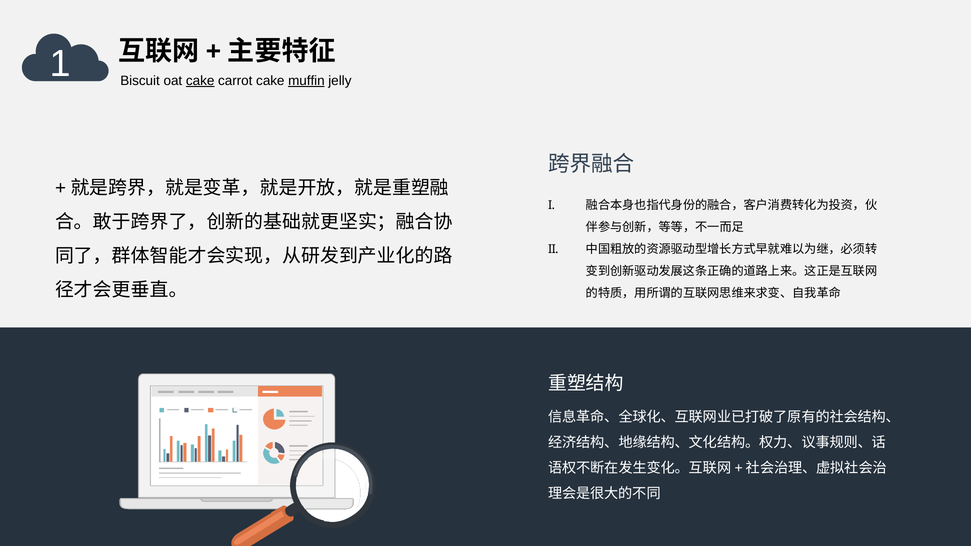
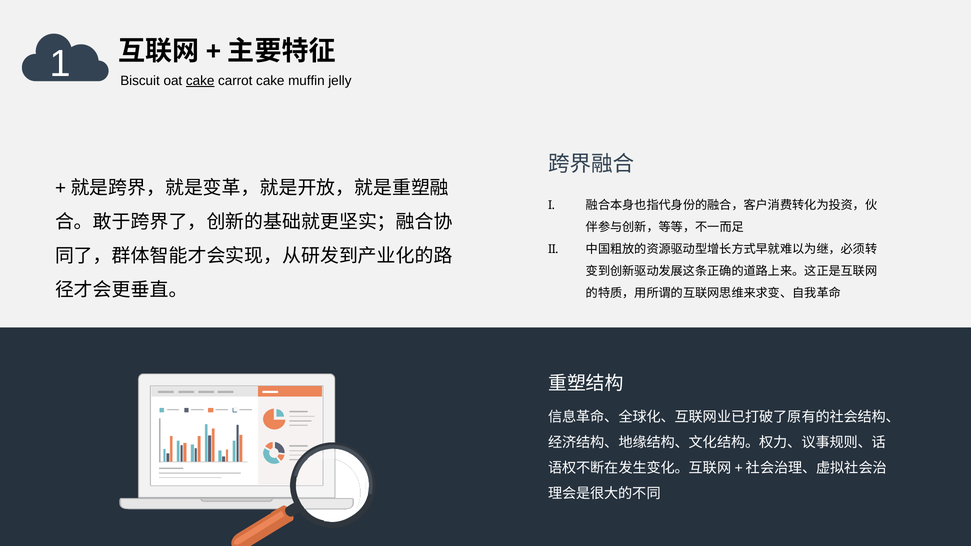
muffin underline: present -> none
